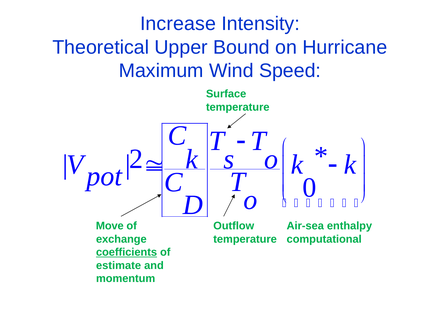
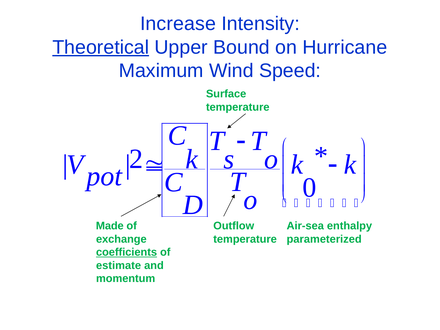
Theoretical underline: none -> present
Move: Move -> Made
computational: computational -> parameterized
